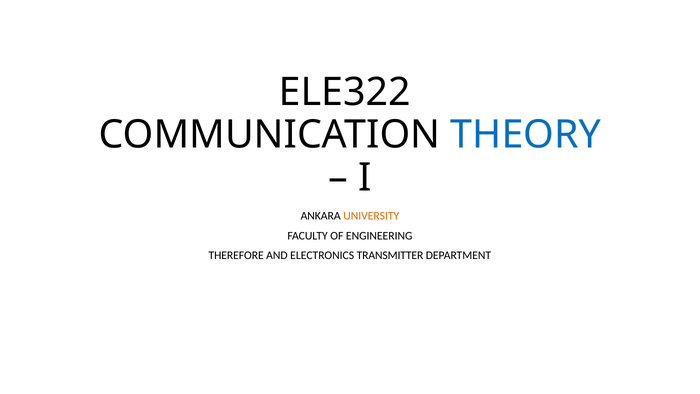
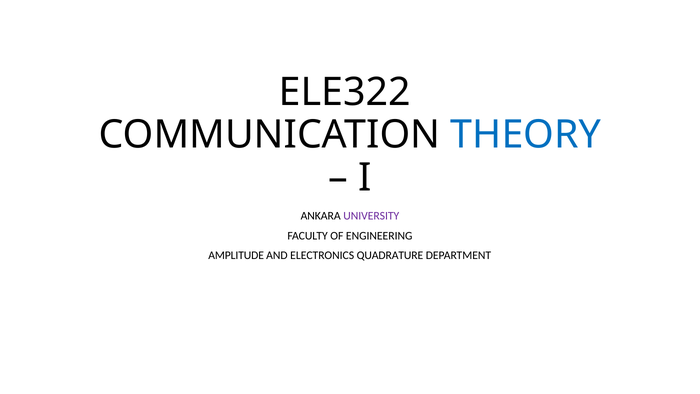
UNIVERSITY colour: orange -> purple
THEREFORE: THEREFORE -> AMPLITUDE
TRANSMITTER: TRANSMITTER -> QUADRATURE
